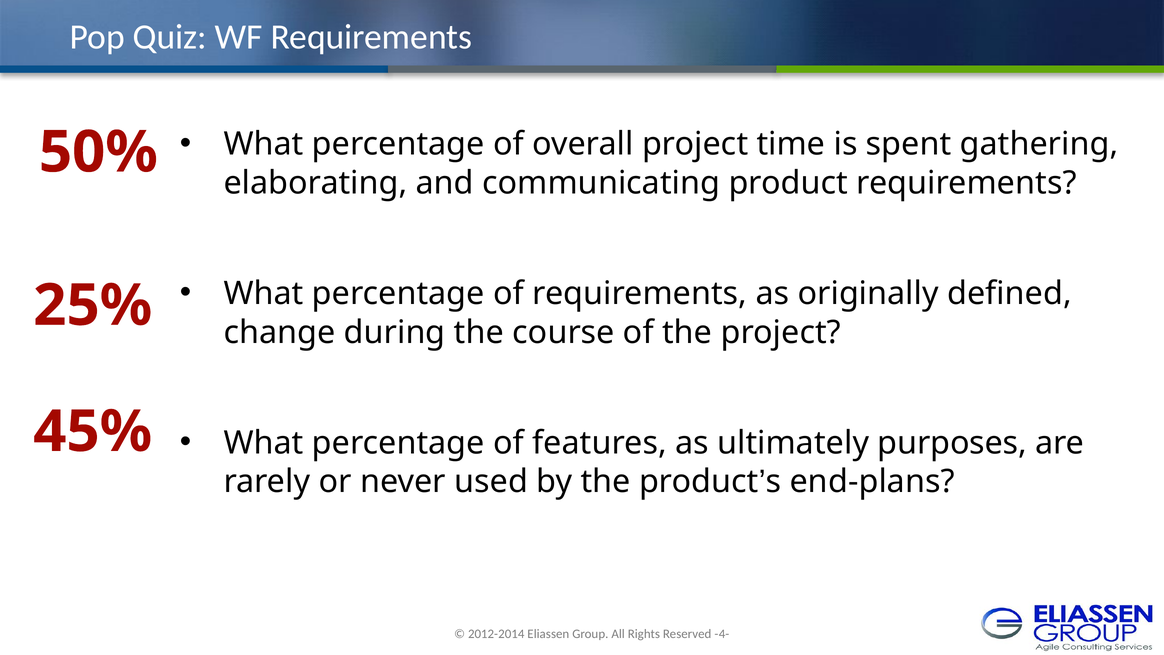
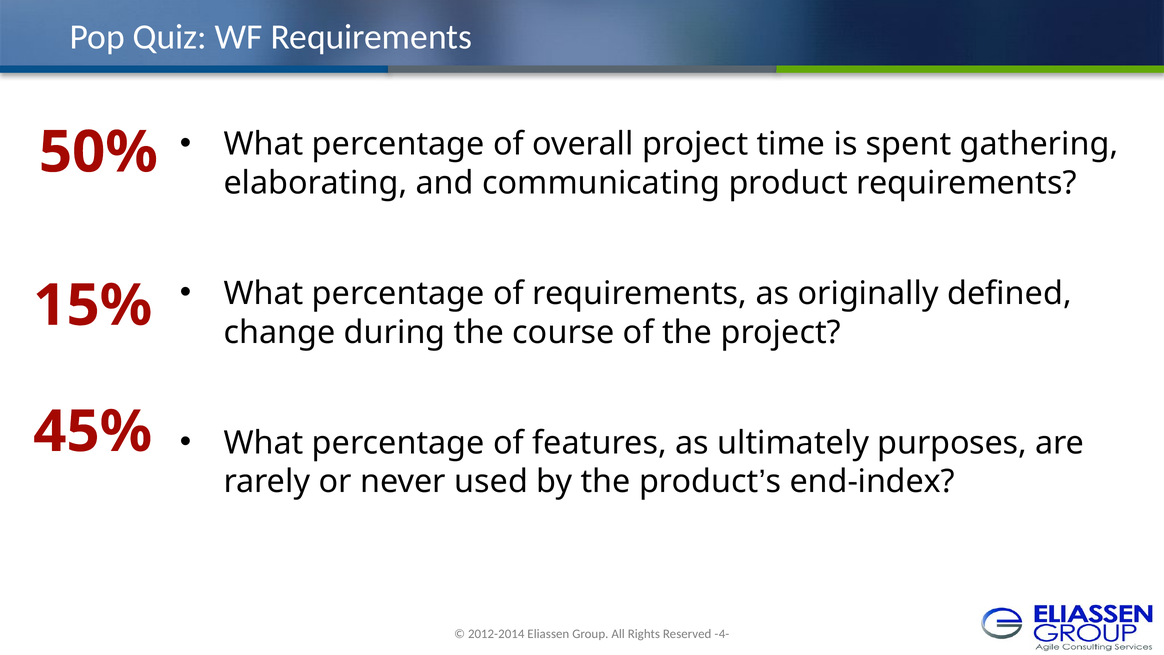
25%: 25% -> 15%
end-plans: end-plans -> end-index
